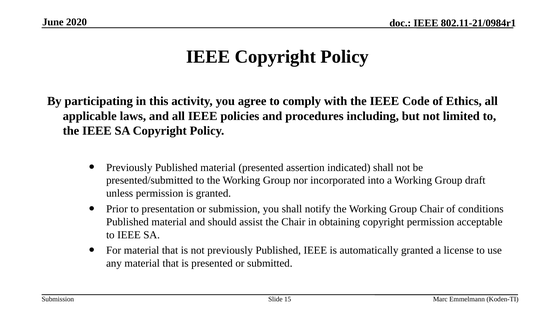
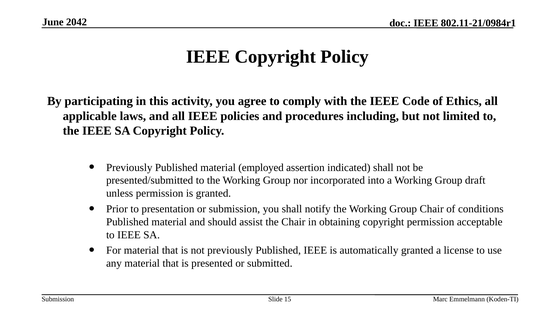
2020: 2020 -> 2042
material presented: presented -> employed
